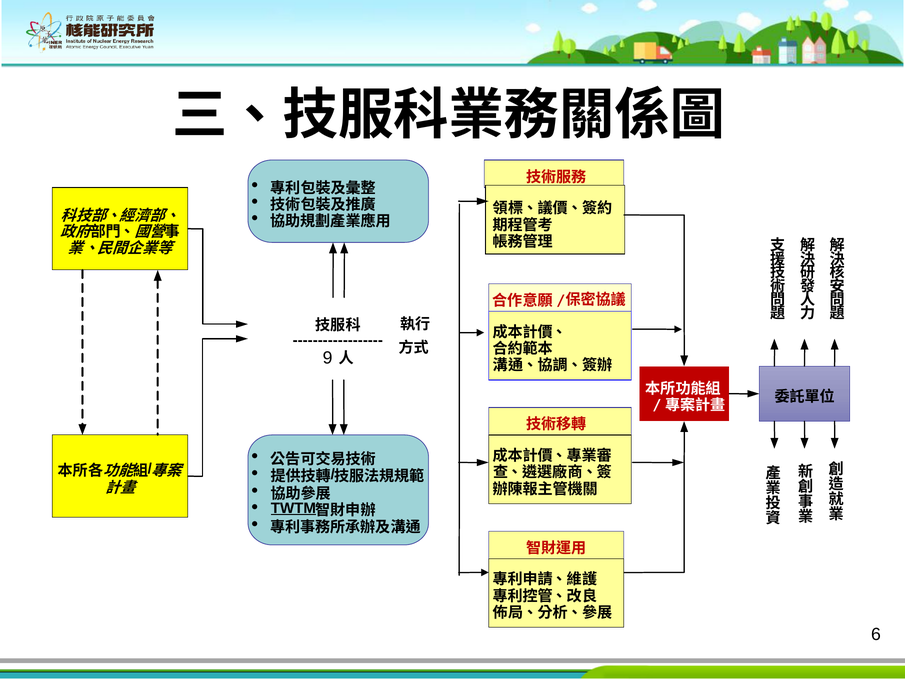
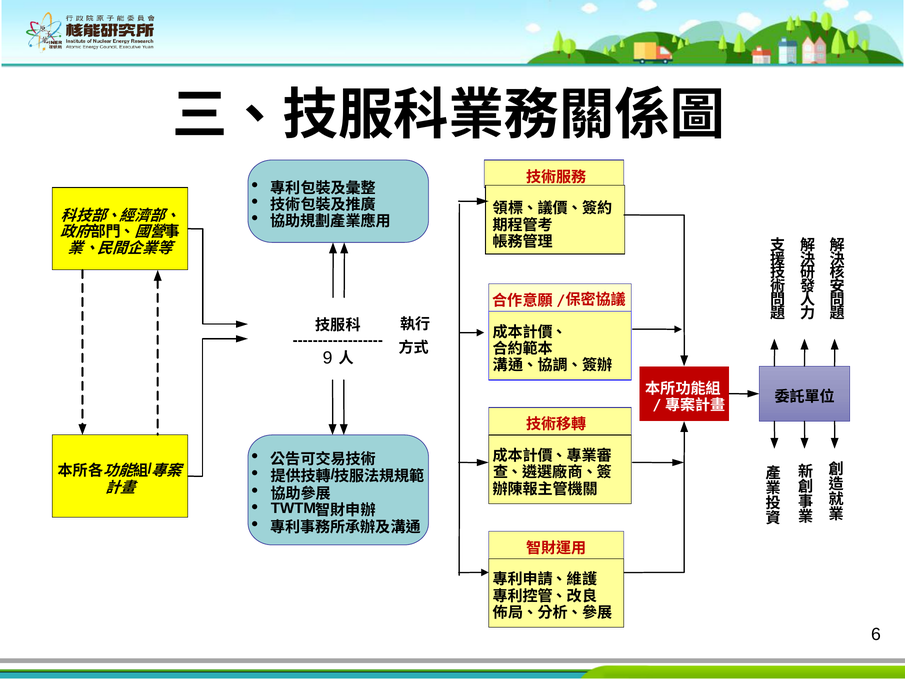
TWTM underline: present -> none
